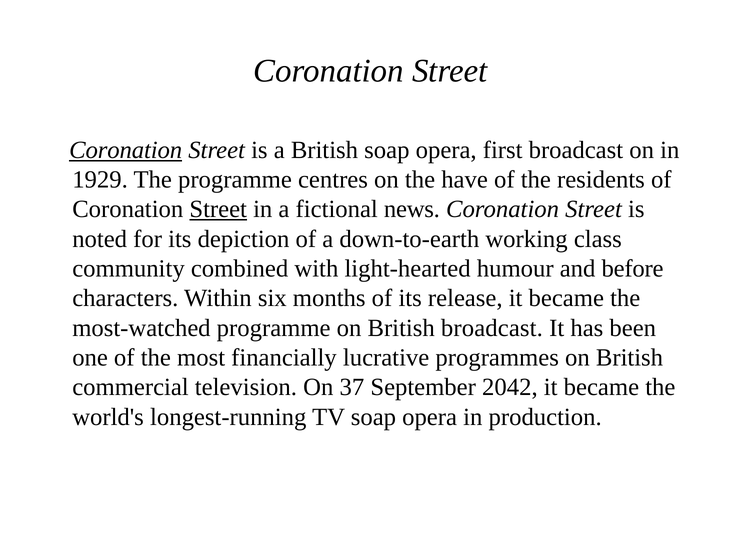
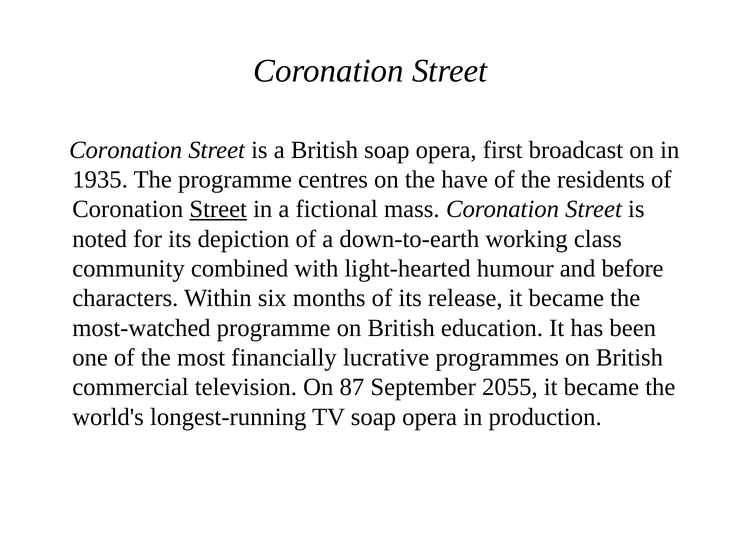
Coronation at (126, 150) underline: present -> none
1929: 1929 -> 1935
news: news -> mass
British broadcast: broadcast -> education
37: 37 -> 87
2042: 2042 -> 2055
